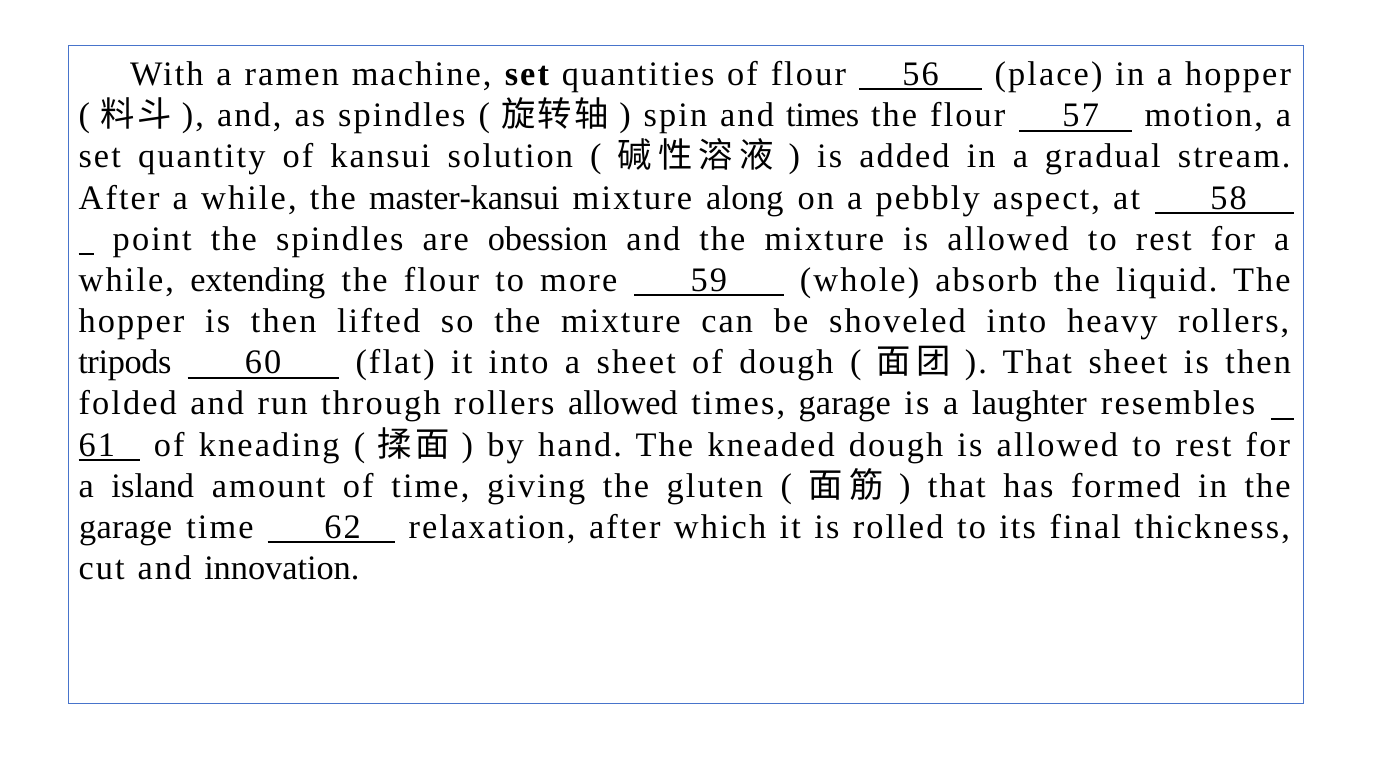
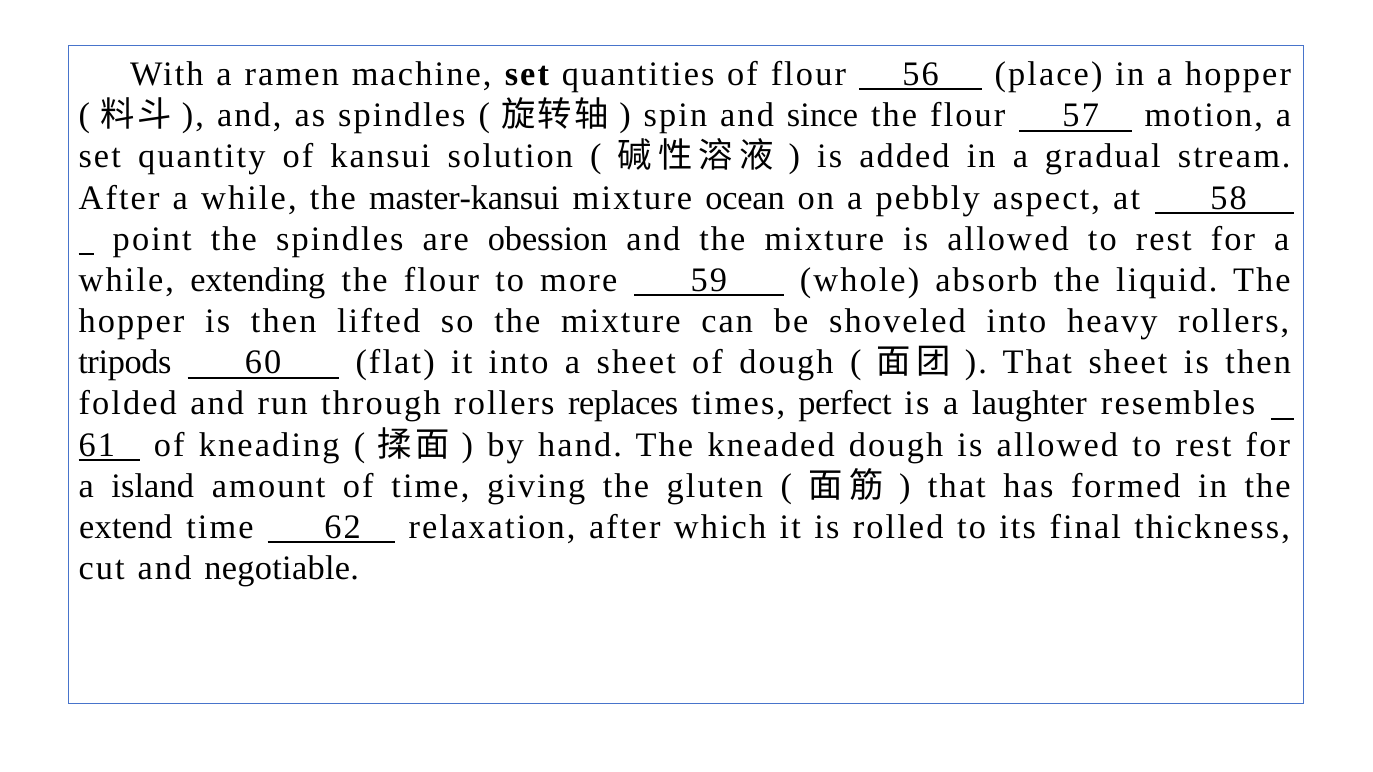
and times: times -> since
along: along -> ocean
rollers allowed: allowed -> replaces
times garage: garage -> perfect
garage at (126, 527): garage -> extend
innovation: innovation -> negotiable
